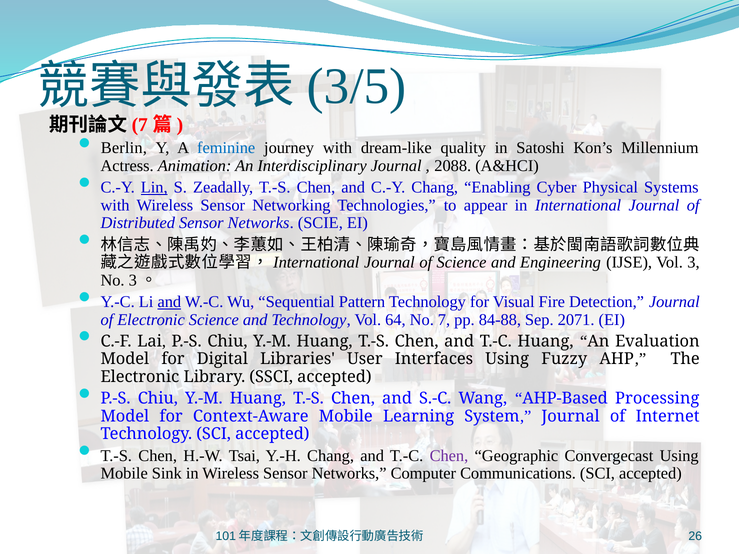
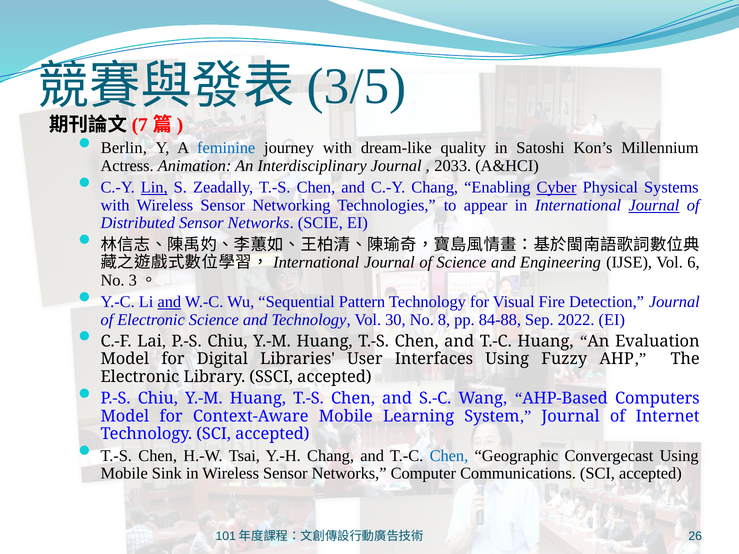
2088: 2088 -> 2033
Cyber underline: none -> present
Journal at (654, 205) underline: none -> present
3: 3 -> 6
64: 64 -> 30
7: 7 -> 8
2071: 2071 -> 2022
Processing: Processing -> Computers
Chen at (449, 456) colour: purple -> blue
